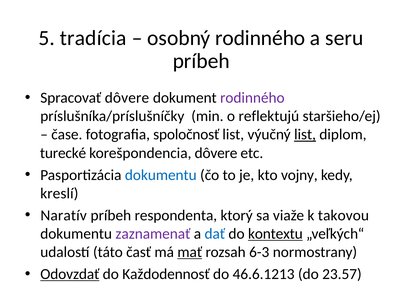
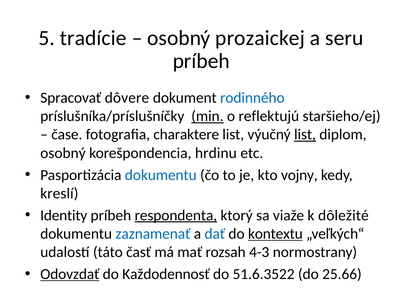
tradícia: tradícia -> tradície
osobný rodinného: rodinného -> prozaickej
rodinného at (252, 98) colour: purple -> blue
min underline: none -> present
spoločnosť: spoločnosť -> charaktere
turecké at (63, 153): turecké -> osobný
korešpondencia dôvere: dôvere -> hrdinu
Naratív: Naratív -> Identity
respondenta underline: none -> present
takovou: takovou -> dôležité
zaznamenať colour: purple -> blue
mať underline: present -> none
6-3: 6-3 -> 4-3
46.6.1213: 46.6.1213 -> 51.6.3522
23.57: 23.57 -> 25.66
